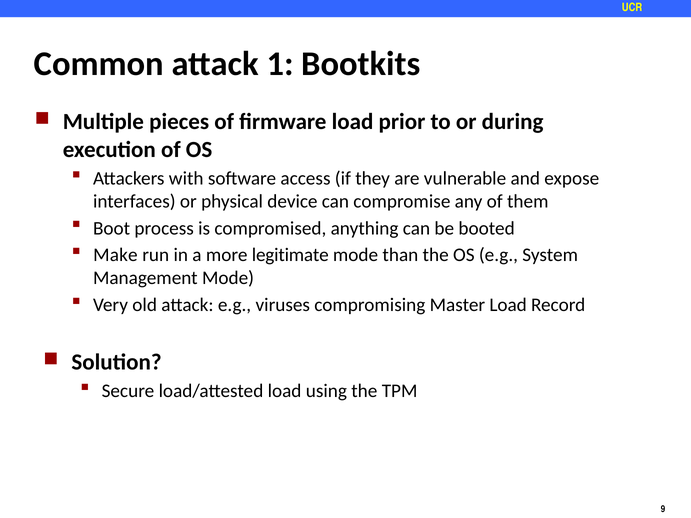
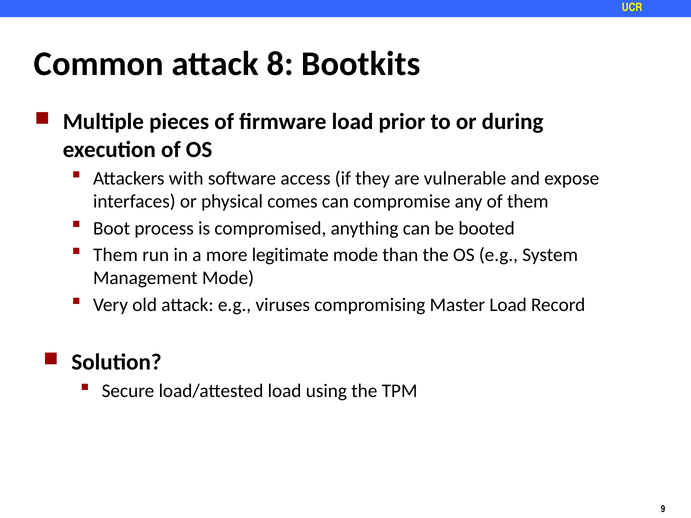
1: 1 -> 8
device: device -> comes
Make at (115, 255): Make -> Them
